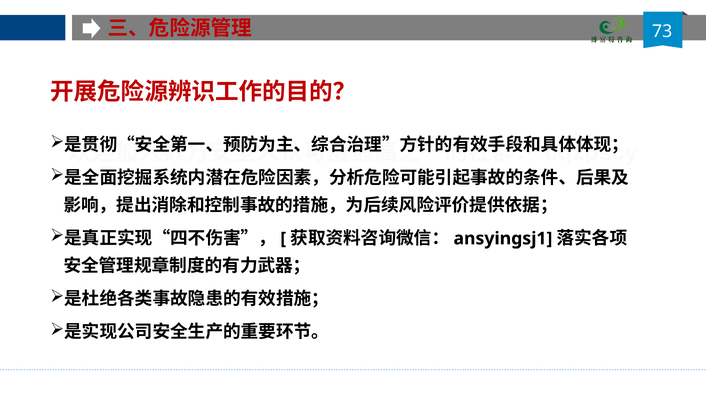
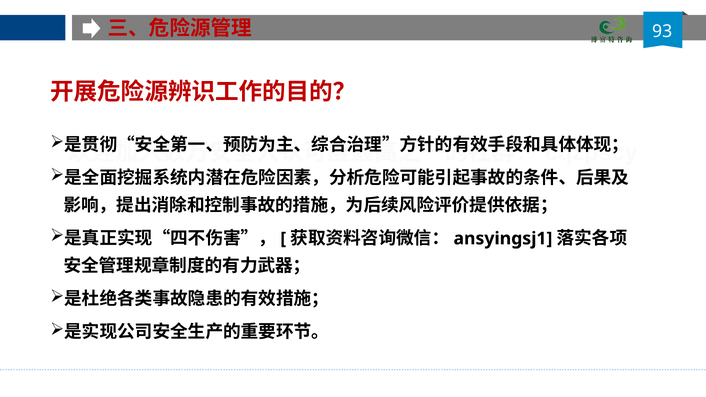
73: 73 -> 93
